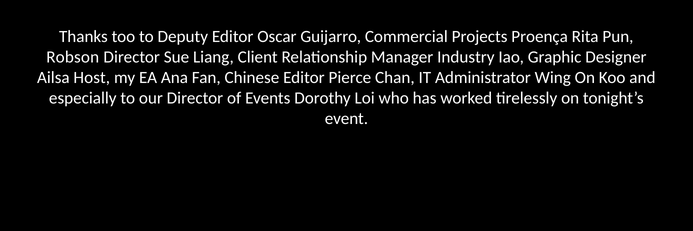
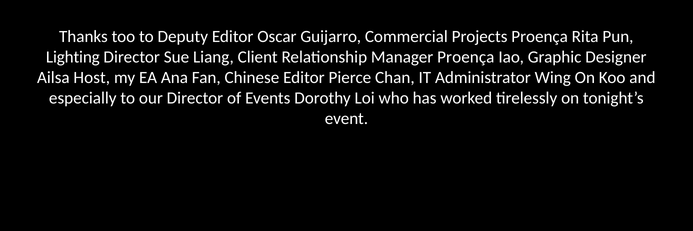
Robson: Robson -> Lighting
Manager Industry: Industry -> Proença
